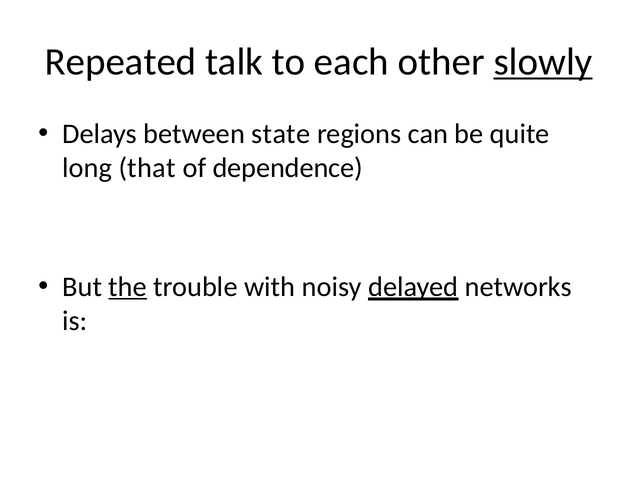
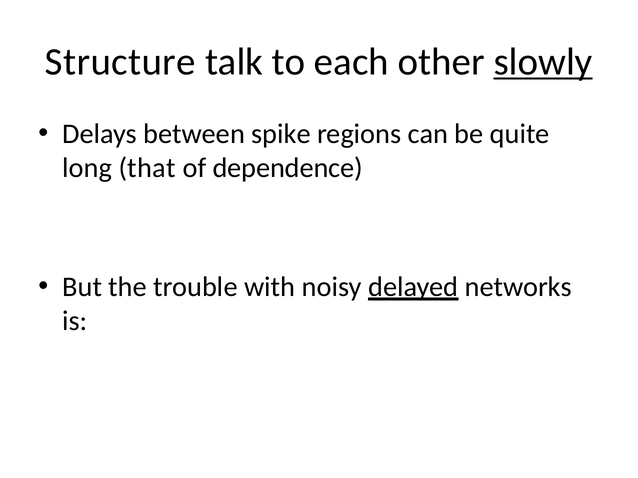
Repeated: Repeated -> Structure
state: state -> spike
the underline: present -> none
